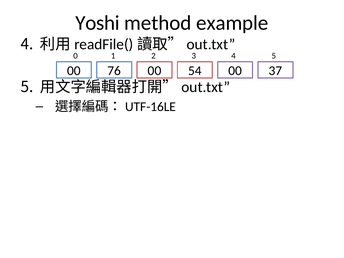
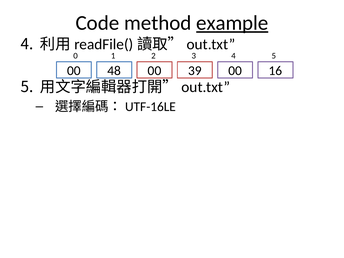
Yoshi: Yoshi -> Code
example underline: none -> present
76: 76 -> 48
54: 54 -> 39
37: 37 -> 16
